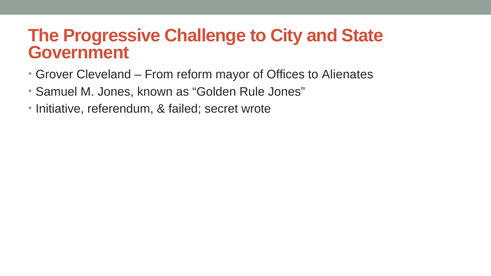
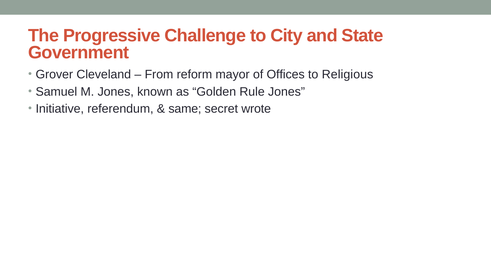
Alienates: Alienates -> Religious
failed: failed -> same
